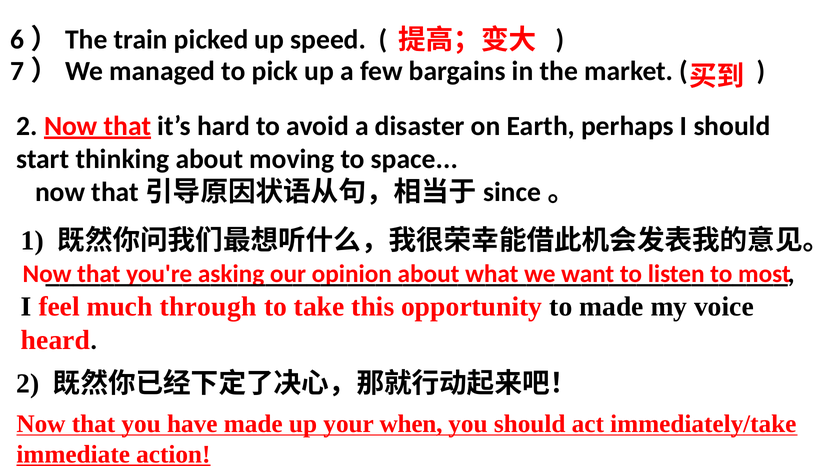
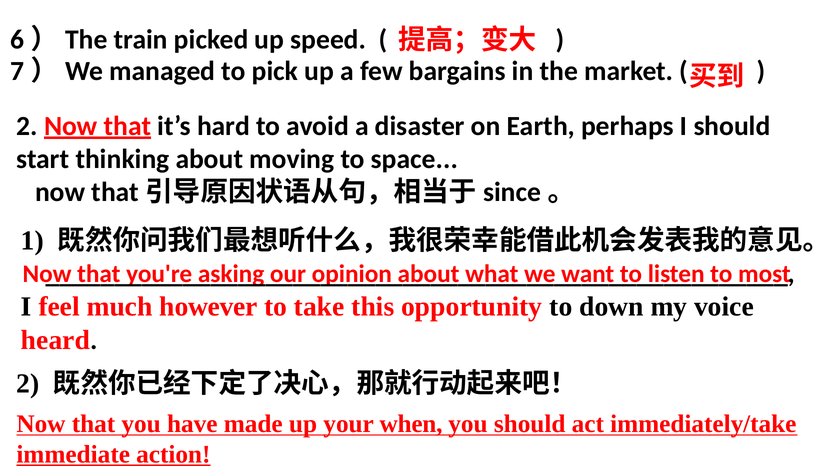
through: through -> however
to made: made -> down
